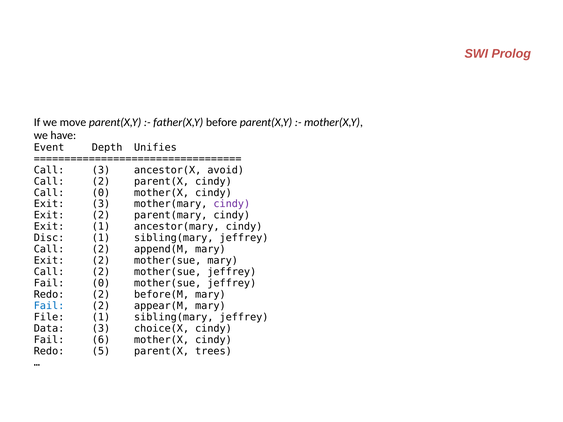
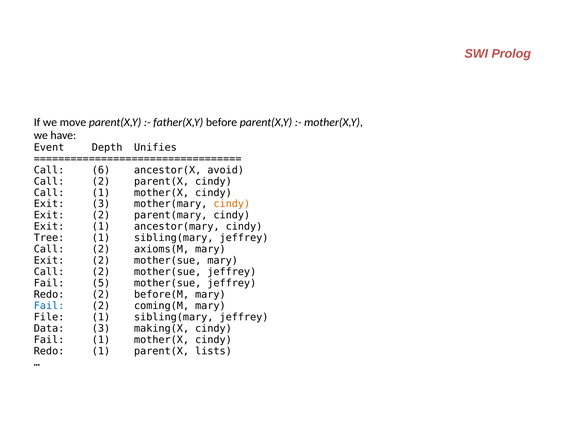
Call 3: 3 -> 6
Call 0: 0 -> 1
cindy at (232, 204) colour: purple -> orange
Disc: Disc -> Tree
append(M: append(M -> axioms(M
Fail 0: 0 -> 5
appear(M: appear(M -> coming(M
choice(X: choice(X -> making(X
Fail 6: 6 -> 1
Redo 5: 5 -> 1
trees: trees -> lists
